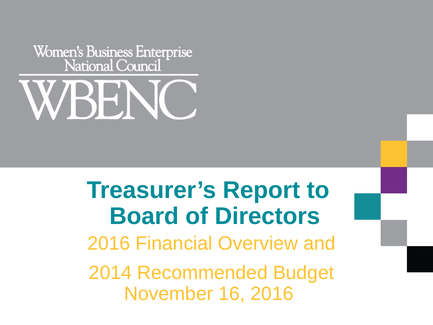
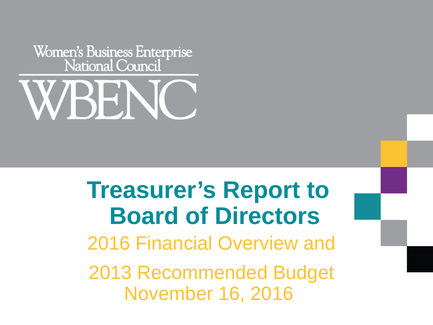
2014: 2014 -> 2013
